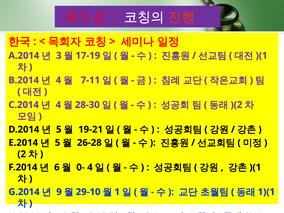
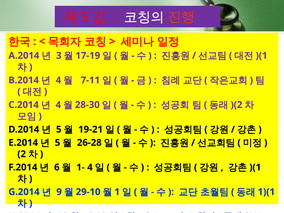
0-: 0- -> 1-
